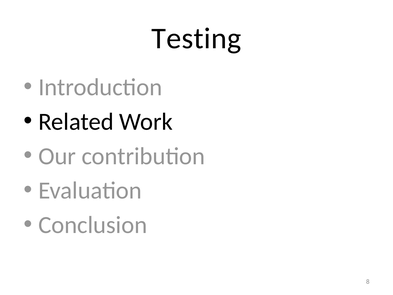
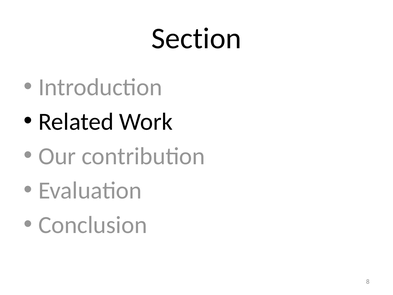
Testing: Testing -> Section
